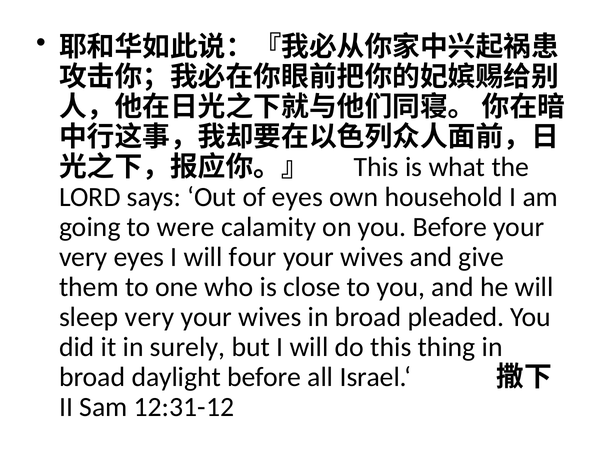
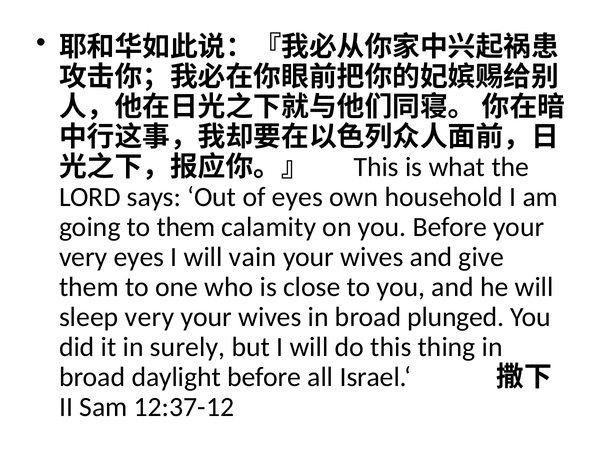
to were: were -> them
four: four -> vain
pleaded: pleaded -> plunged
12:31-12: 12:31-12 -> 12:37-12
